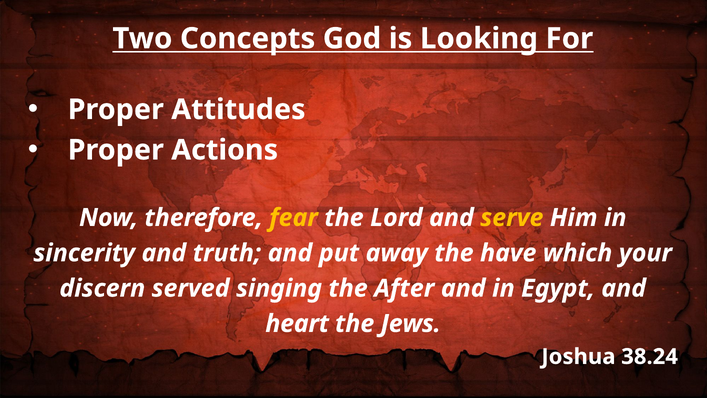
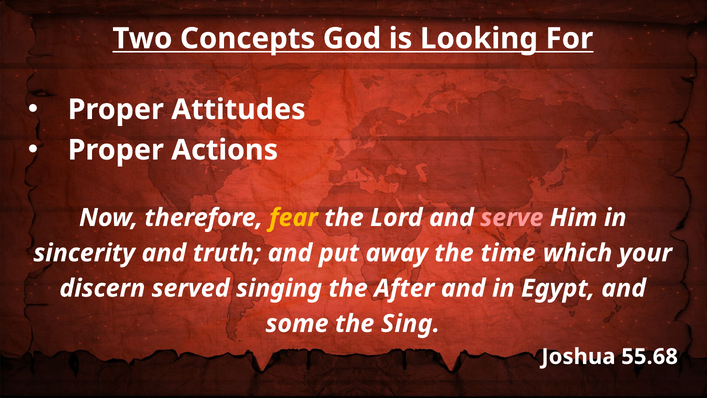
serve colour: yellow -> pink
have: have -> time
heart: heart -> some
Jews: Jews -> Sing
38.24: 38.24 -> 55.68
